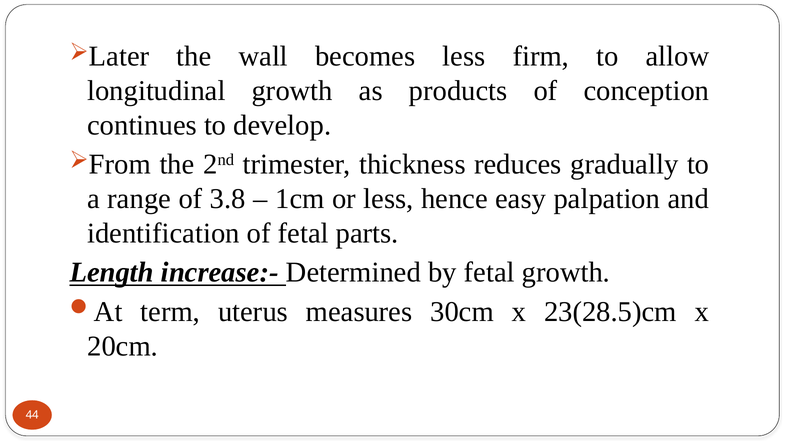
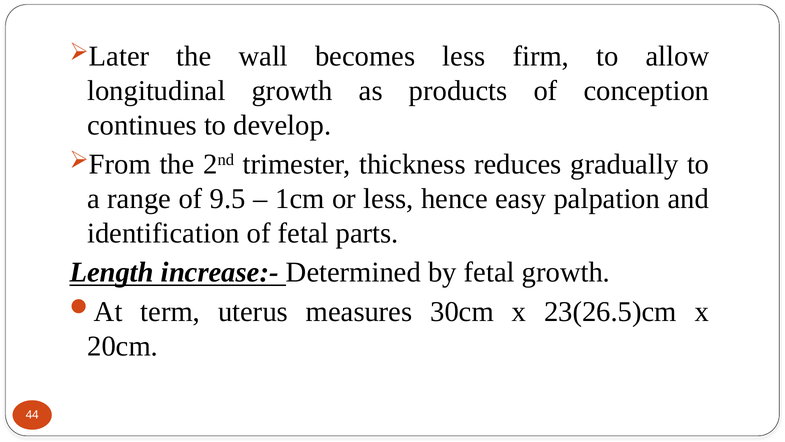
3.8: 3.8 -> 9.5
23(28.5)cm: 23(28.5)cm -> 23(26.5)cm
